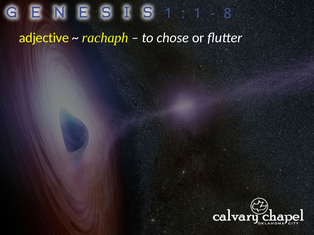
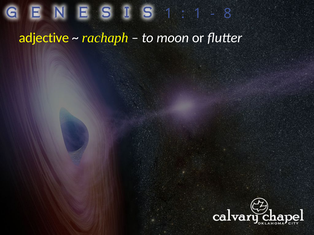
chose: chose -> moon
